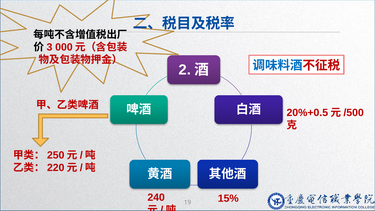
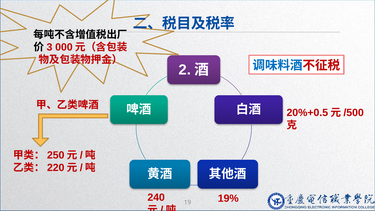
15%: 15% -> 19%
